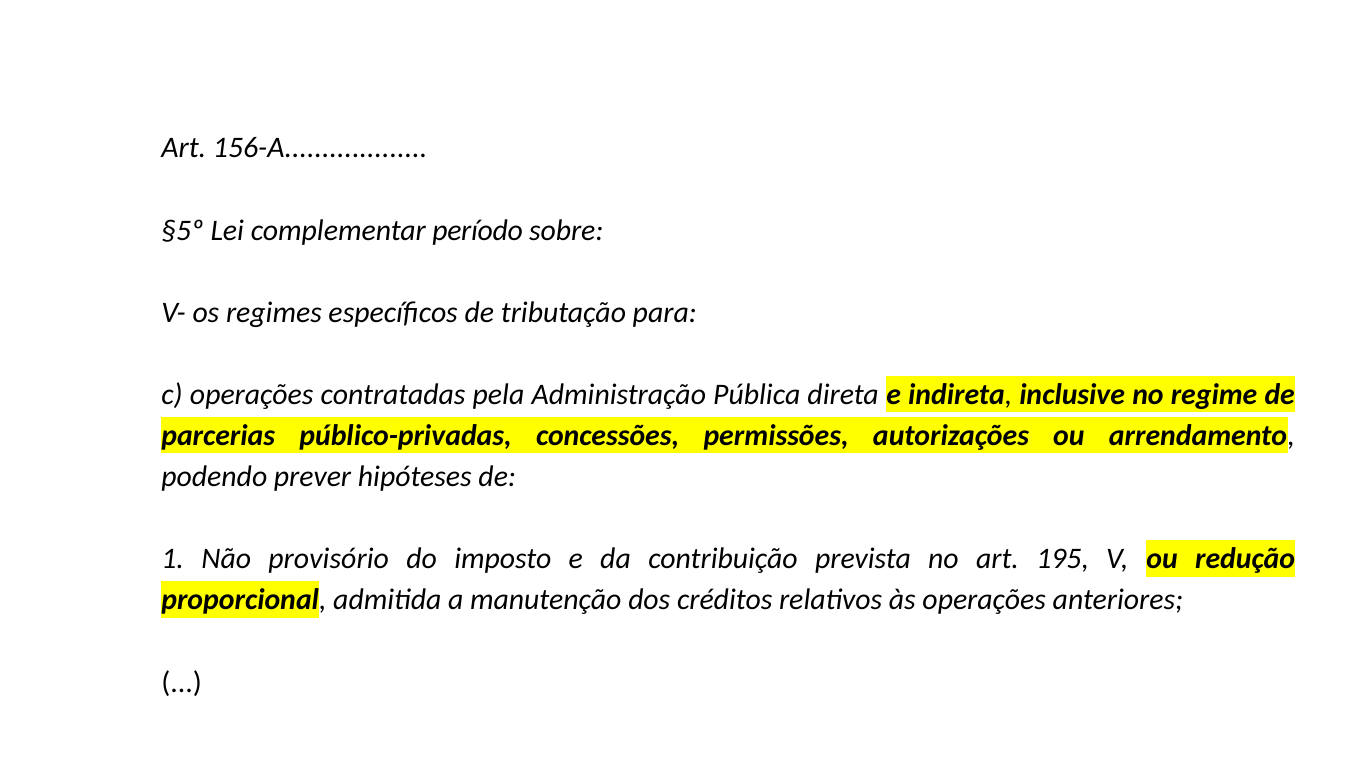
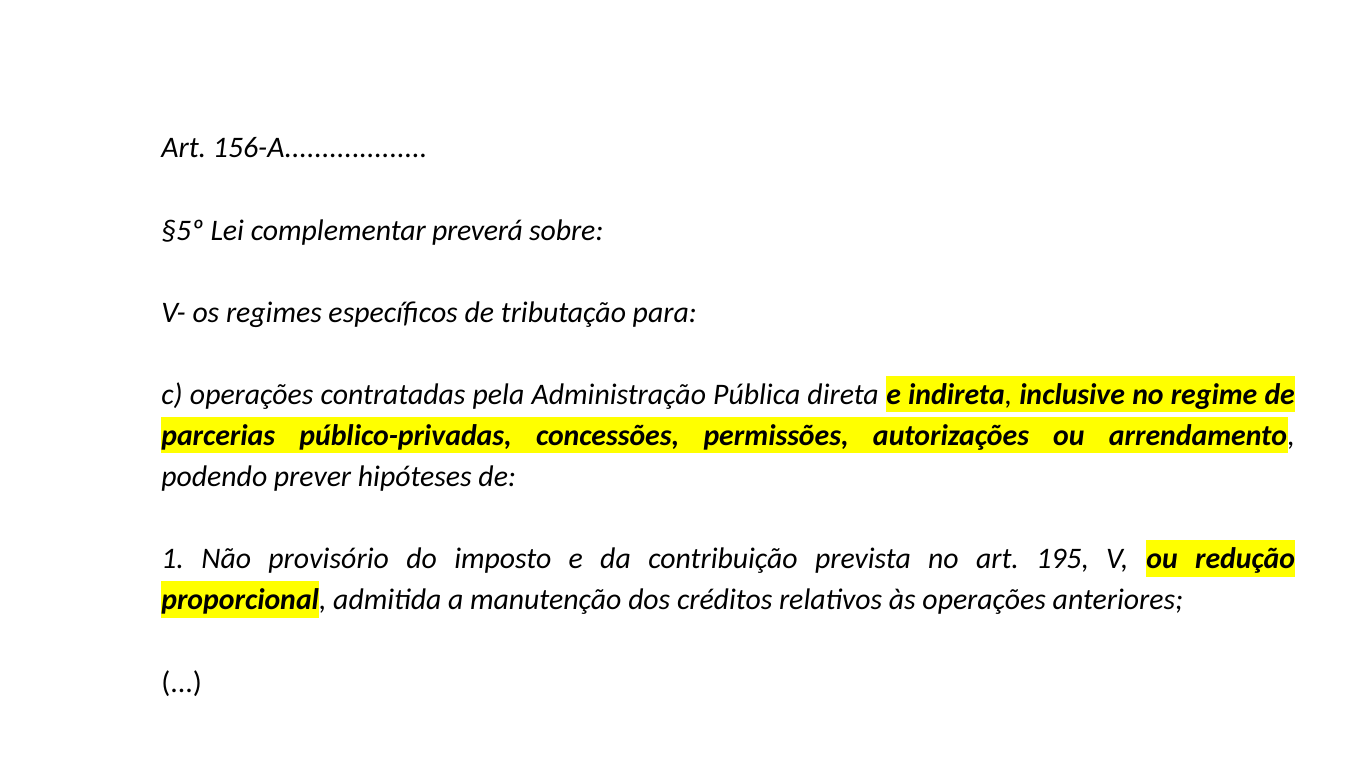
período: período -> preverá
